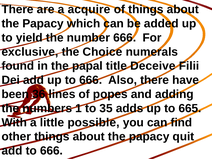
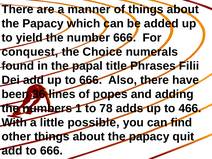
acquire: acquire -> manner
exclusive: exclusive -> conquest
Deceive: Deceive -> Phrases
35: 35 -> 78
665: 665 -> 466
